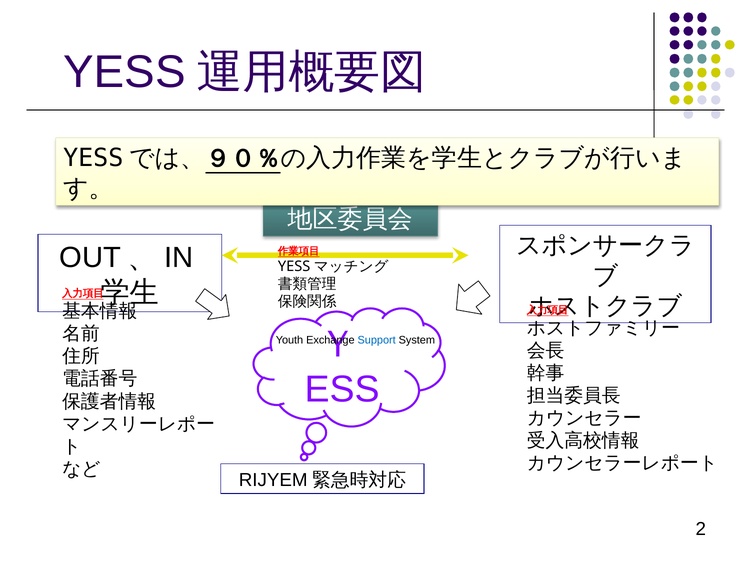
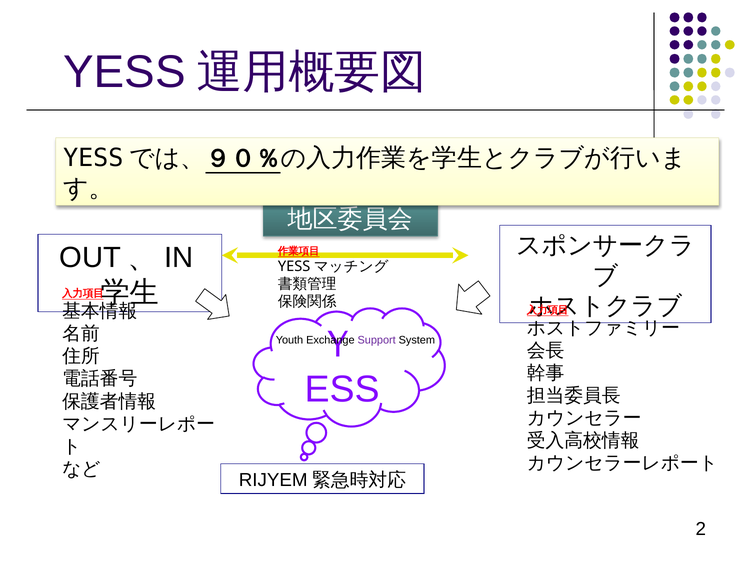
Support colour: blue -> purple
